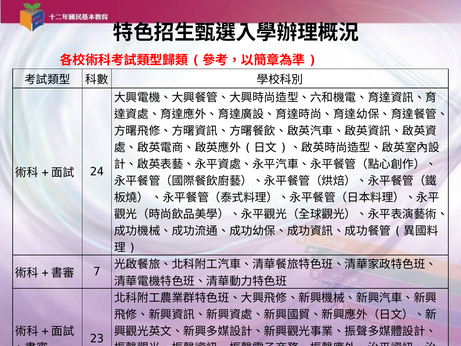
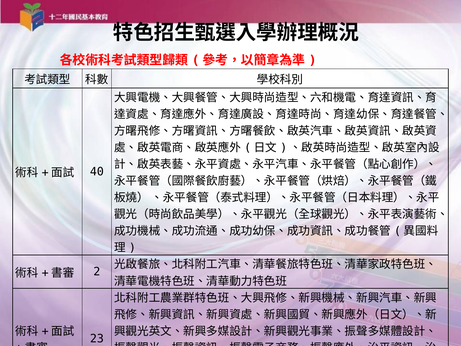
24: 24 -> 40
7: 7 -> 2
